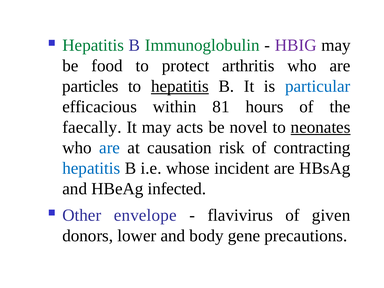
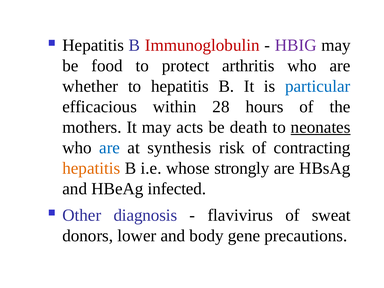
Hepatitis at (93, 45) colour: green -> black
Immunoglobulin colour: green -> red
particles: particles -> whether
hepatitis at (180, 86) underline: present -> none
81: 81 -> 28
faecally: faecally -> mothers
novel: novel -> death
causation: causation -> synthesis
hepatitis at (91, 168) colour: blue -> orange
incident: incident -> strongly
envelope: envelope -> diagnosis
given: given -> sweat
